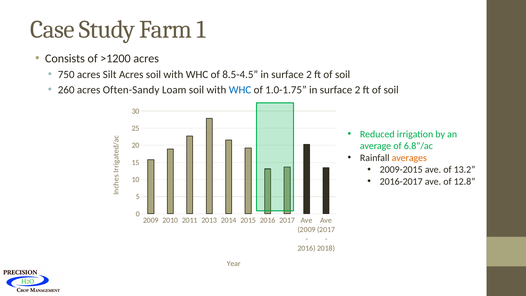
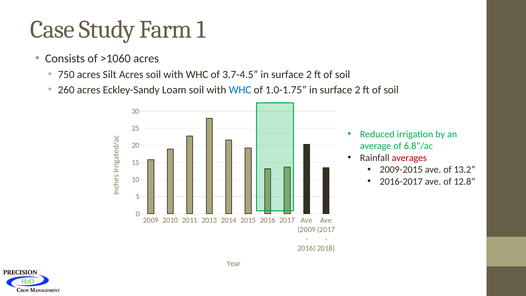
>1200: >1200 -> >1060
8.5-4.5: 8.5-4.5 -> 3.7-4.5
Often-Sandy: Often-Sandy -> Eckley-Sandy
averages colour: orange -> red
